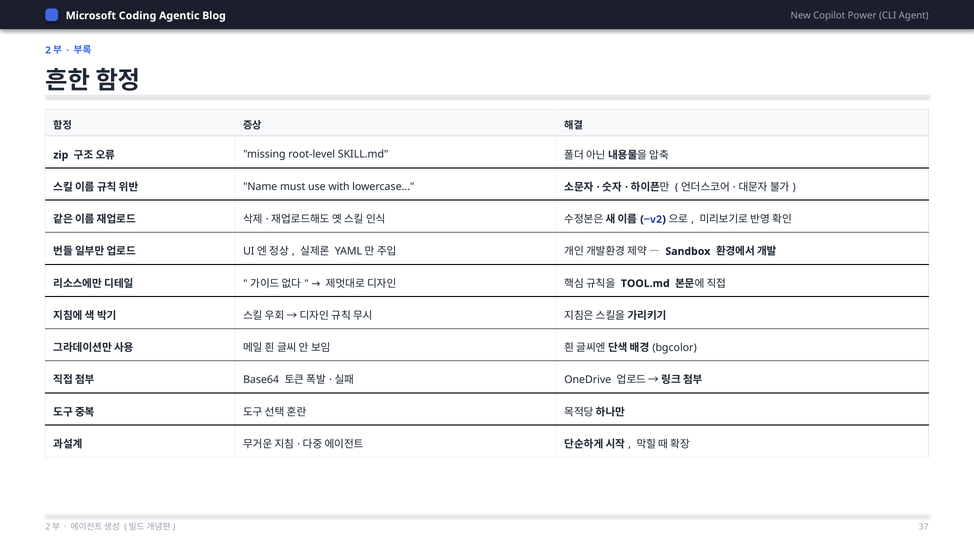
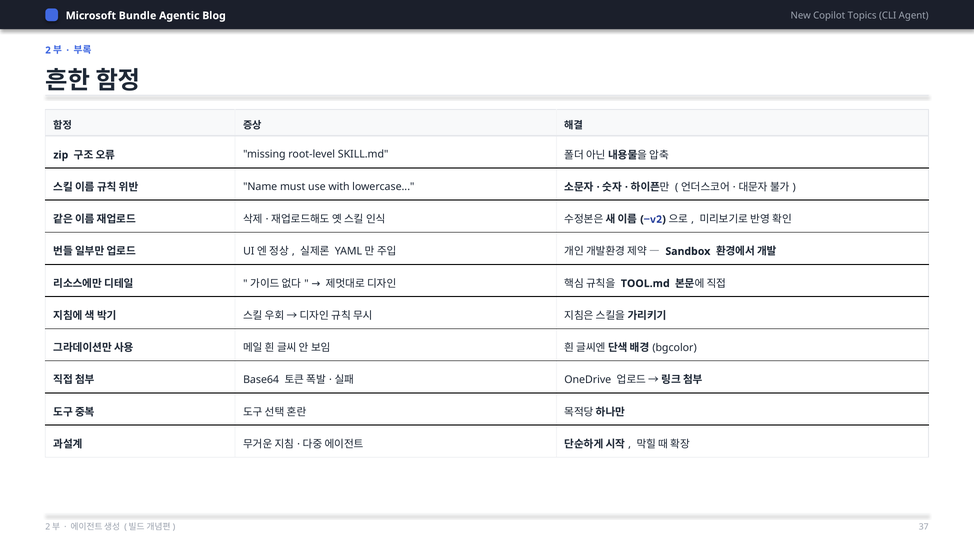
Coding: Coding -> Bundle
Power: Power -> Topics
